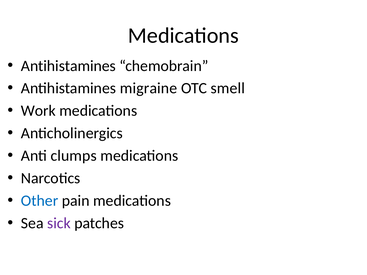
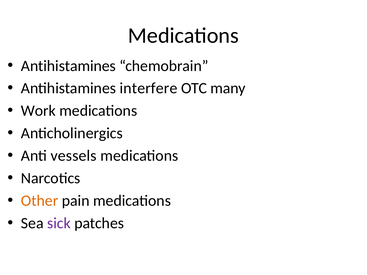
migraine: migraine -> interfere
smell: smell -> many
clumps: clumps -> vessels
Other colour: blue -> orange
